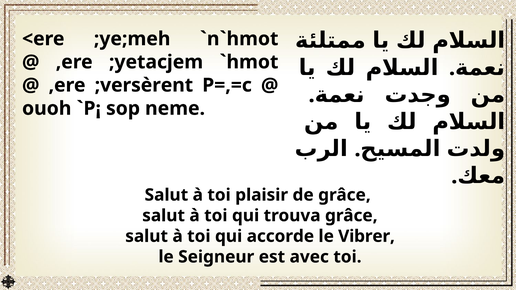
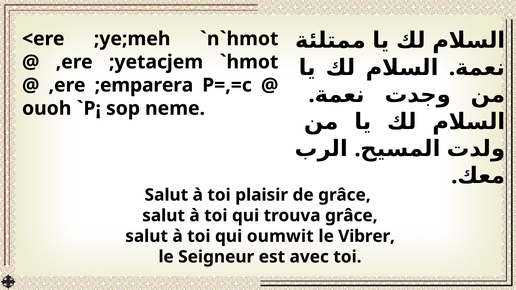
;versèrent: ;versèrent -> ;emparera
accorde: accorde -> oumwit
